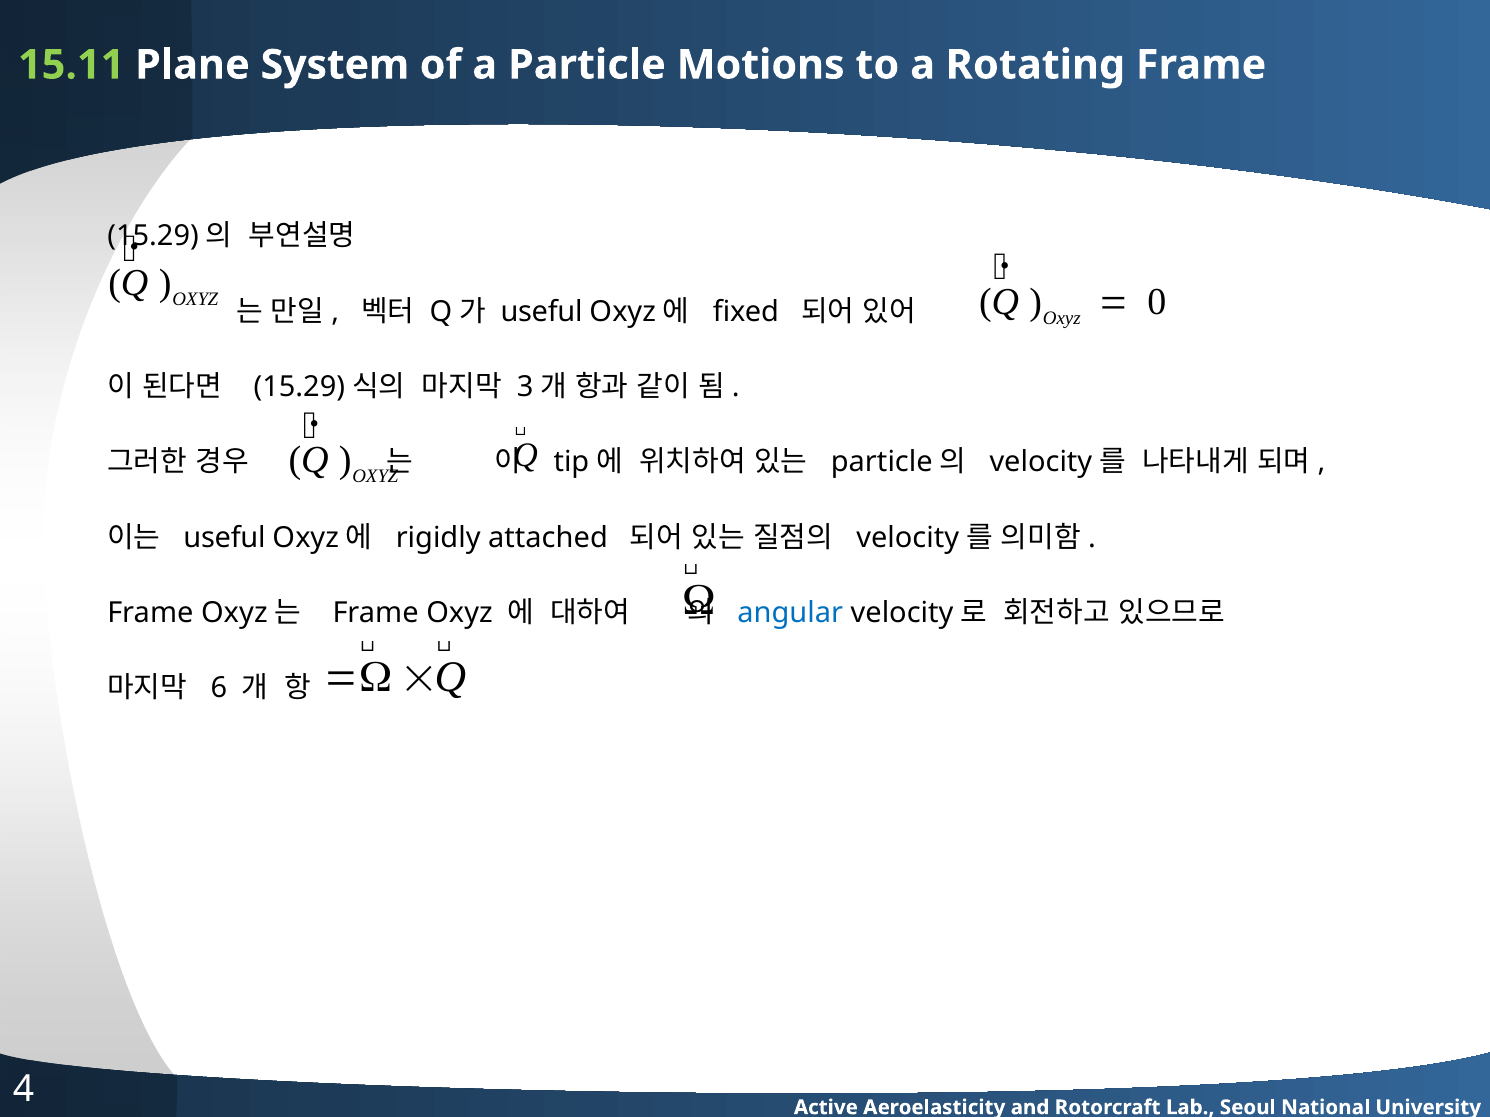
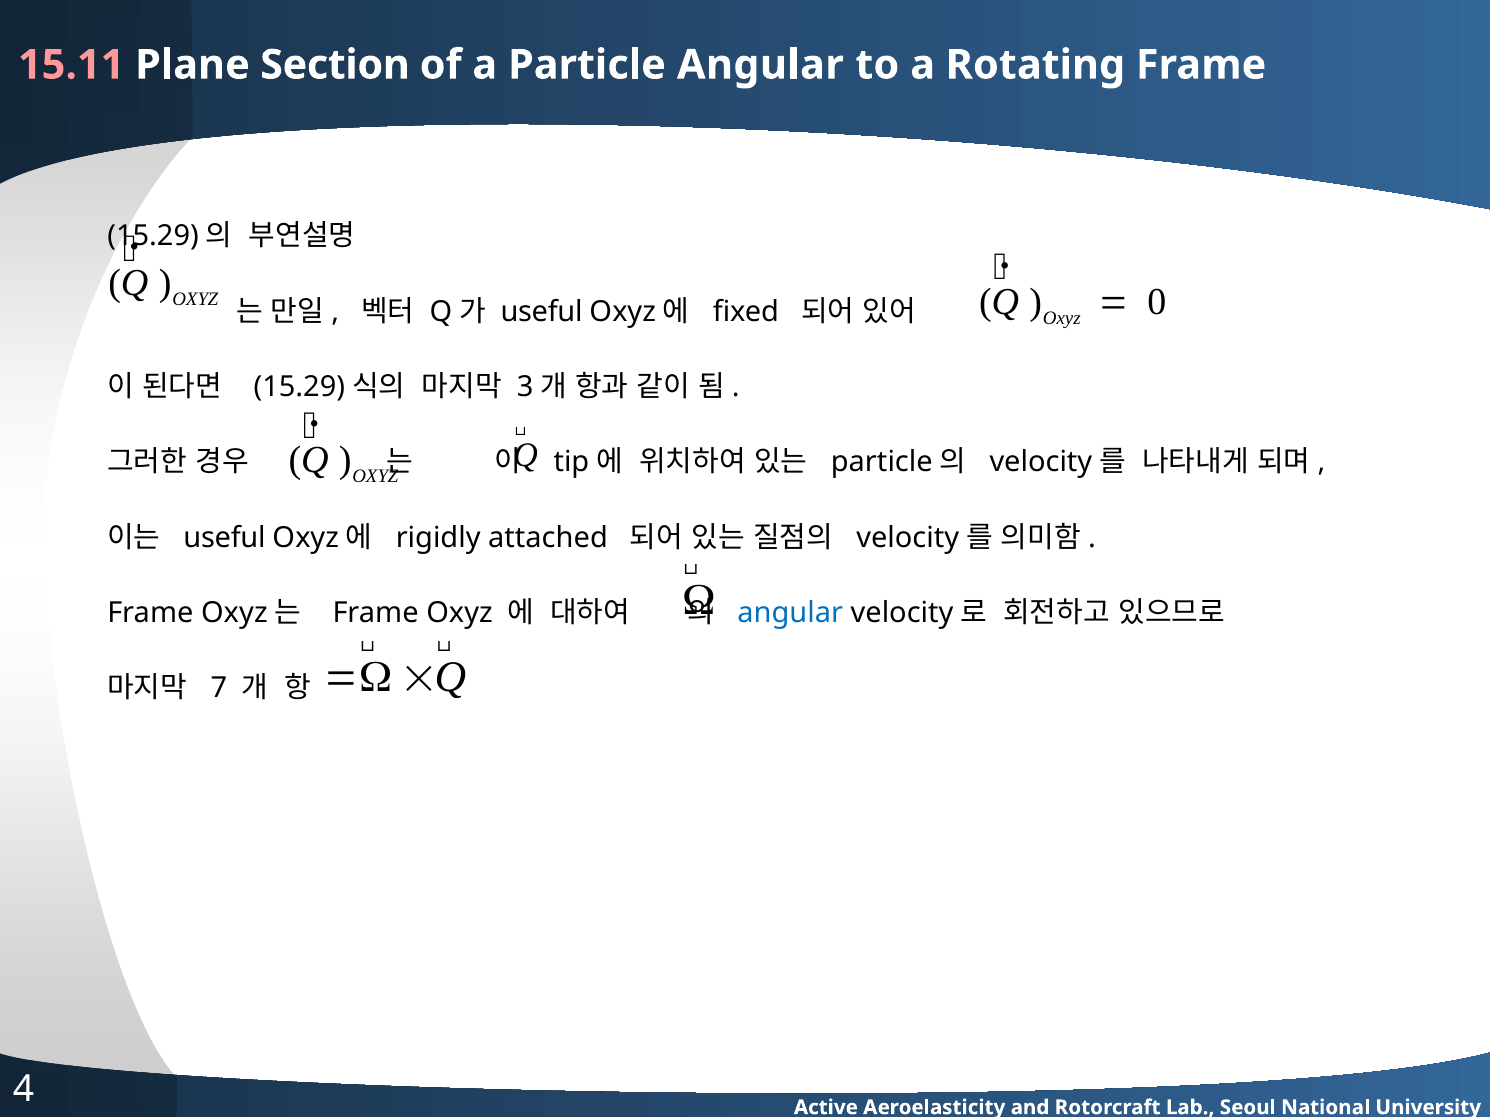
15.11 colour: light green -> pink
System: System -> Section
Particle Motions: Motions -> Angular
6: 6 -> 7
